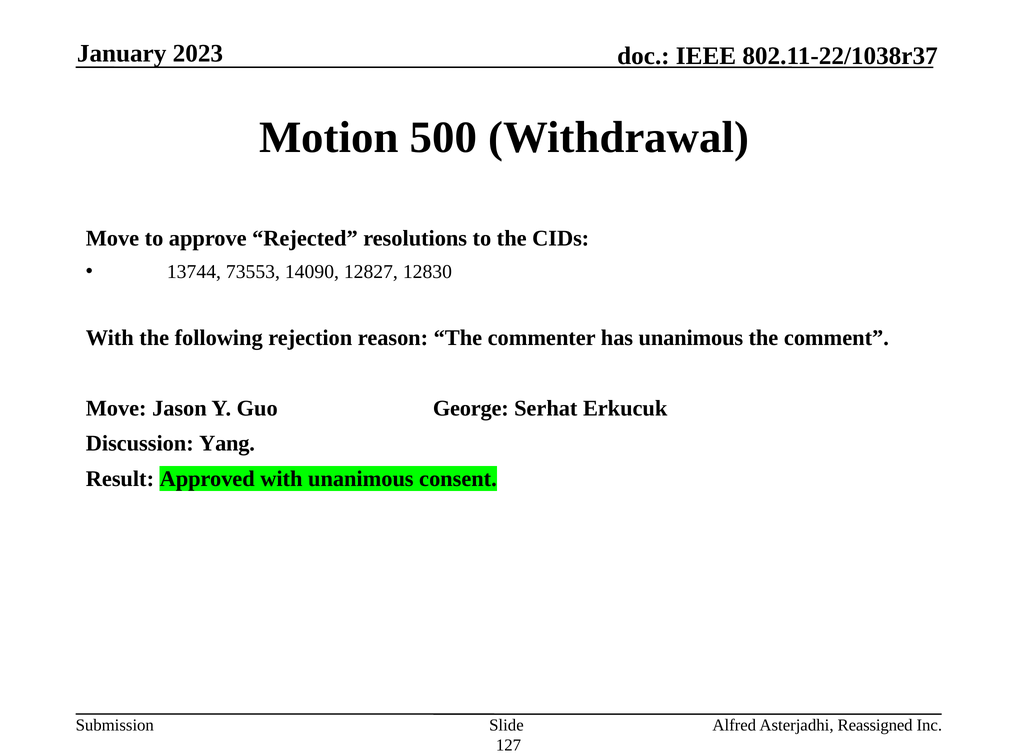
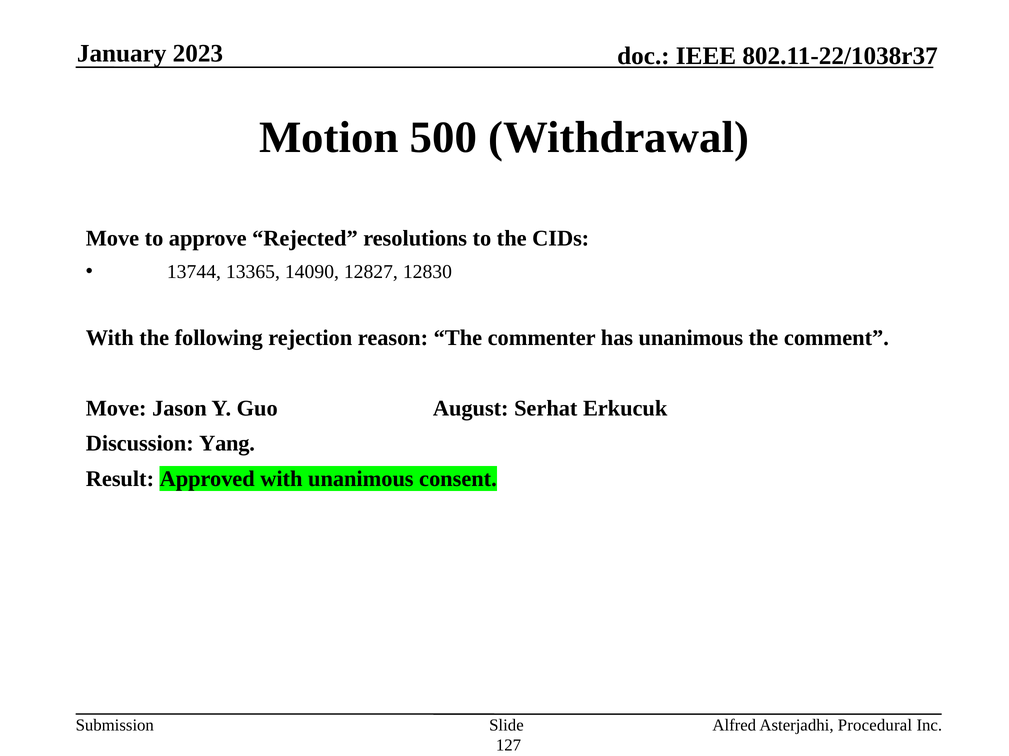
73553: 73553 -> 13365
George: George -> August
Reassigned: Reassigned -> Procedural
